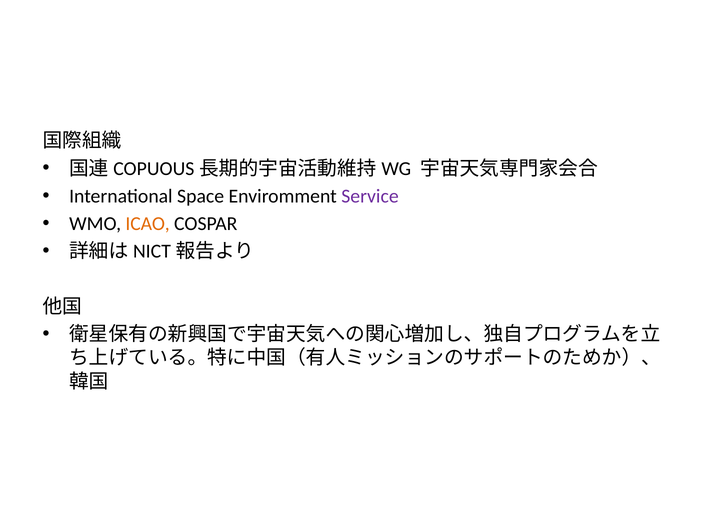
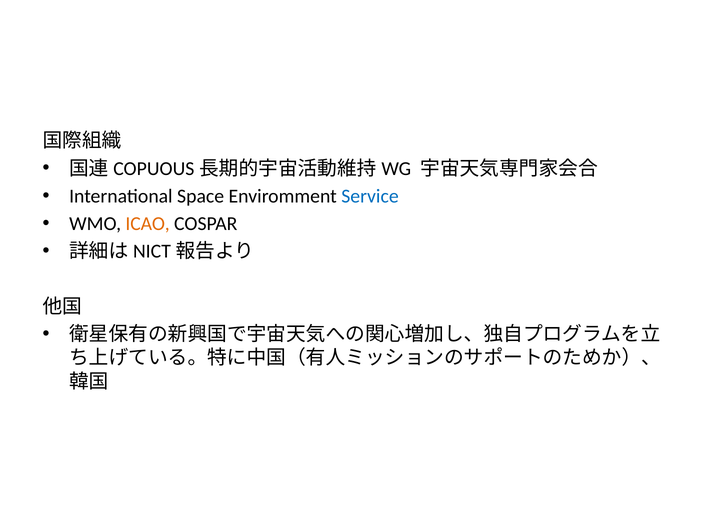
Service colour: purple -> blue
